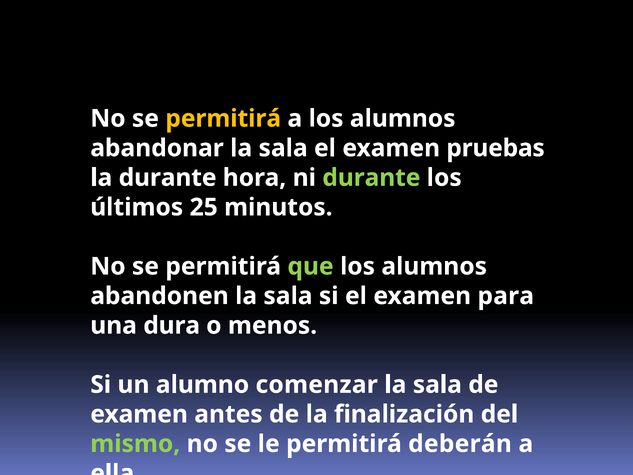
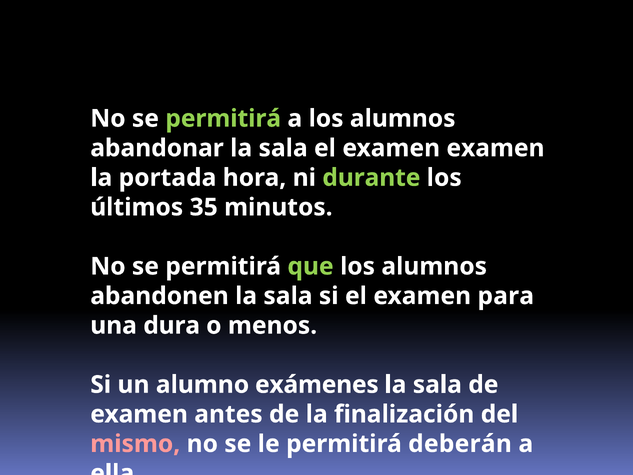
permitirá at (223, 118) colour: yellow -> light green
examen pruebas: pruebas -> examen
la durante: durante -> portada
25: 25 -> 35
comenzar: comenzar -> exámenes
mismo colour: light green -> pink
